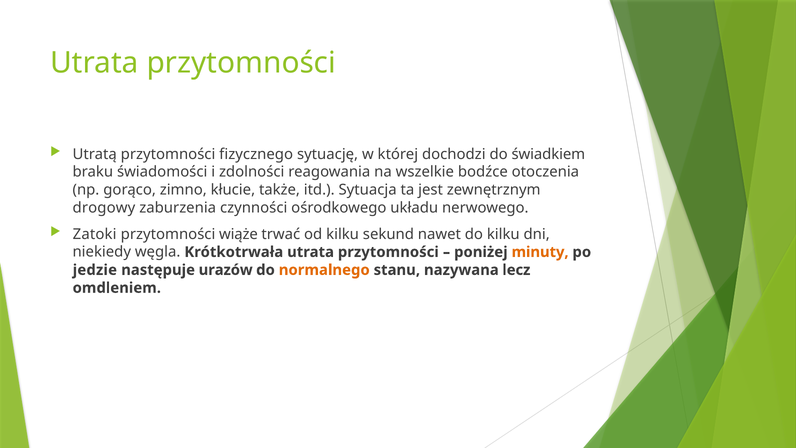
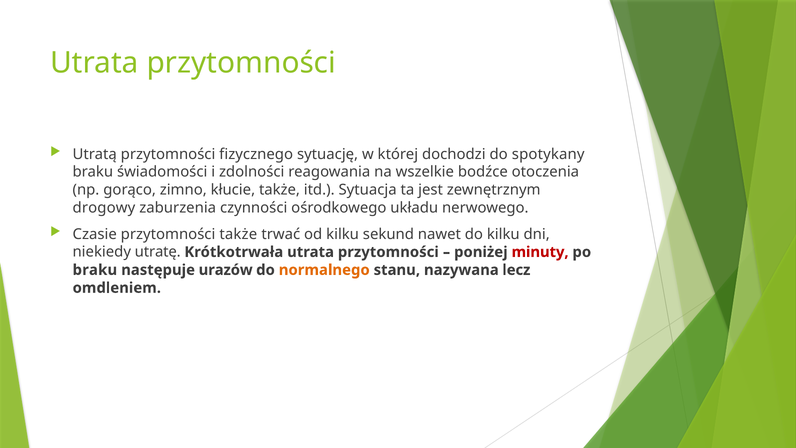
świadkiem: świadkiem -> spotykany
Zatoki: Zatoki -> Czasie
przytomności wiąże: wiąże -> także
węgla: węgla -> utratę
minuty colour: orange -> red
jedzie at (95, 270): jedzie -> braku
